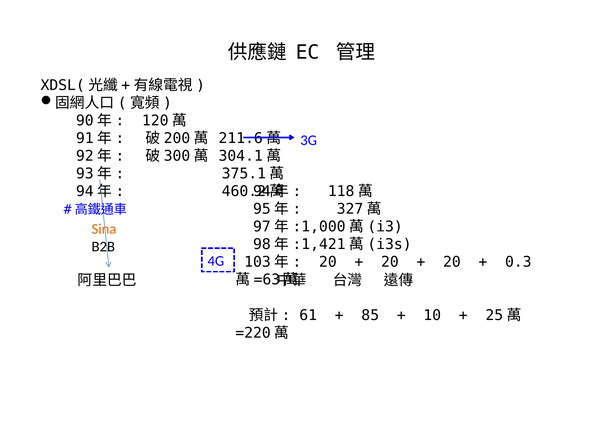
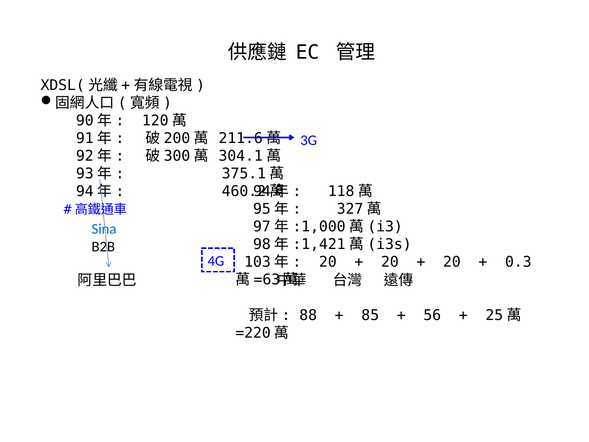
Sina colour: orange -> blue
61: 61 -> 88
10: 10 -> 56
